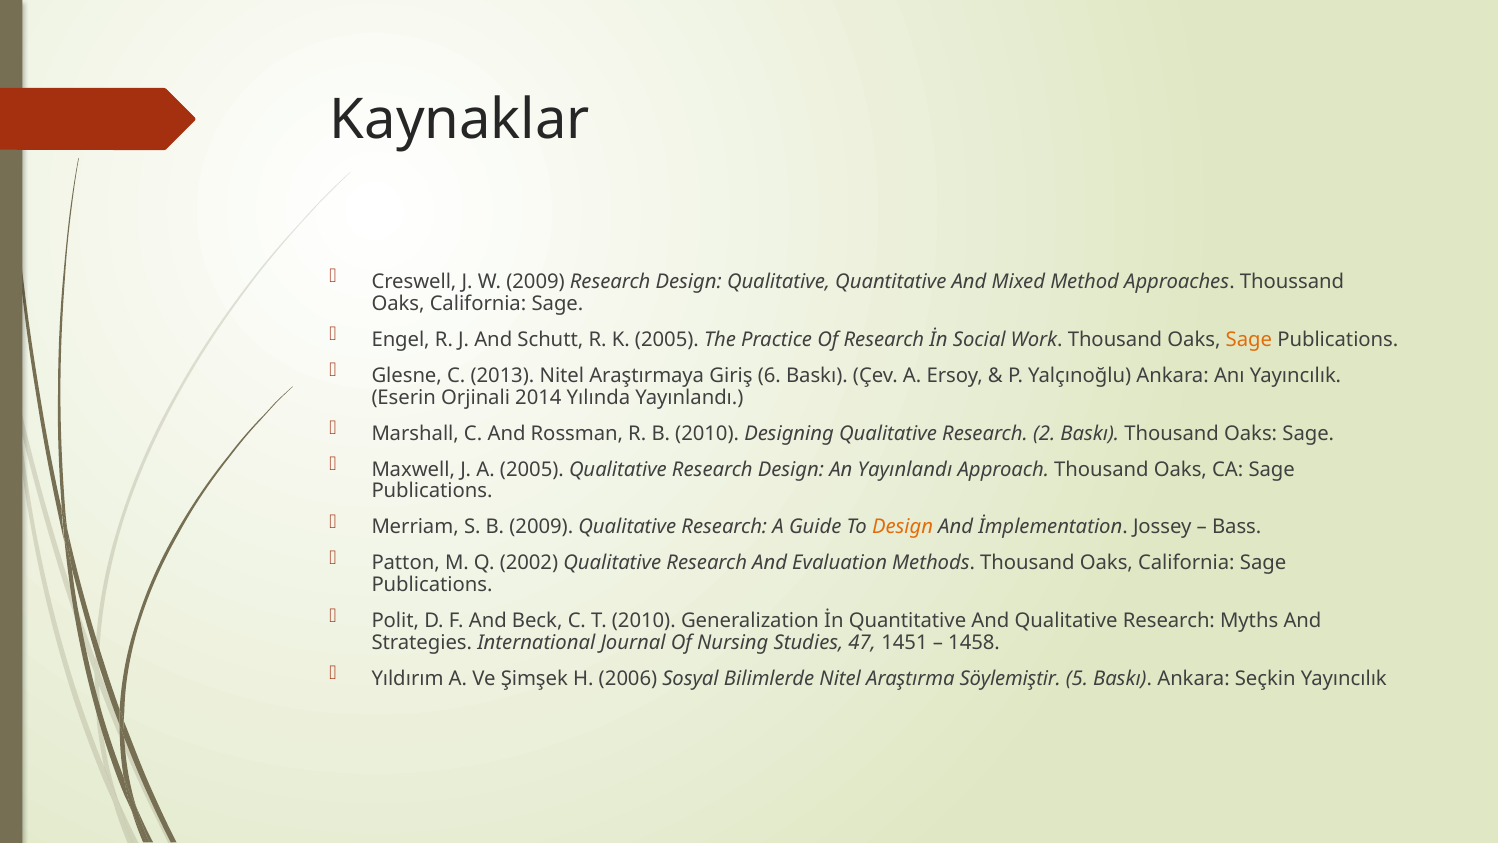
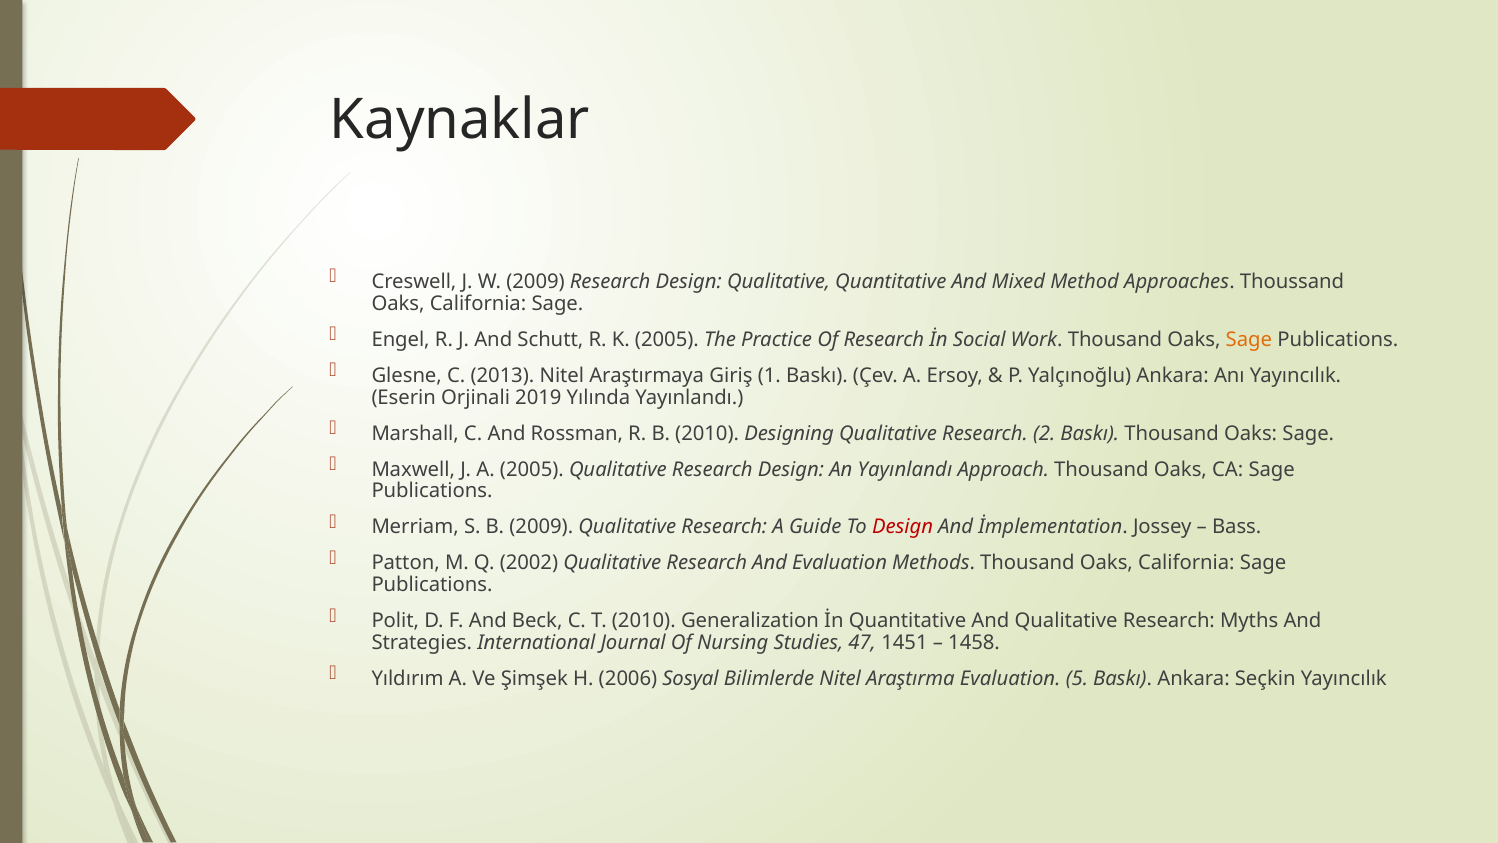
6: 6 -> 1
2014: 2014 -> 2019
Design at (903, 527) colour: orange -> red
Araştırma Söylemiştir: Söylemiştir -> Evaluation
